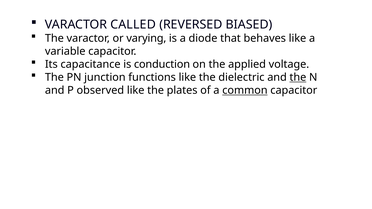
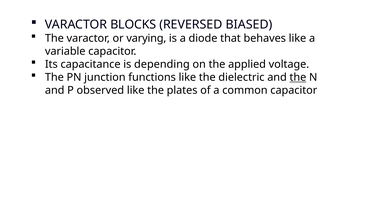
CALLED: CALLED -> BLOCKS
conduction: conduction -> depending
common underline: present -> none
